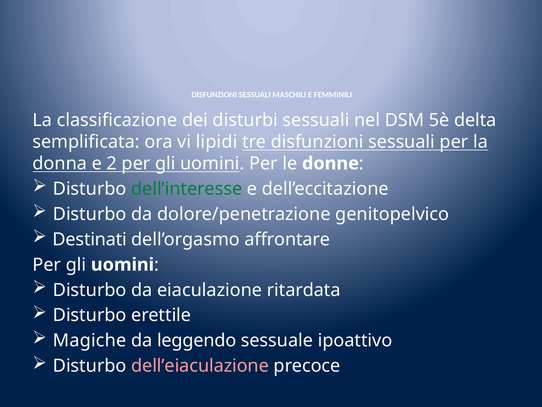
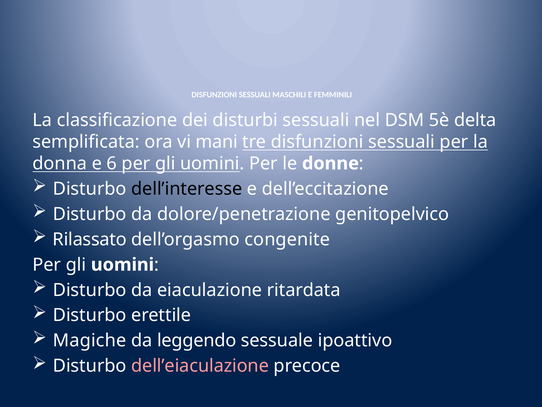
lipidi: lipidi -> mani
2: 2 -> 6
dell’interesse colour: green -> black
Destinati: Destinati -> Rilassato
affrontare: affrontare -> congenite
